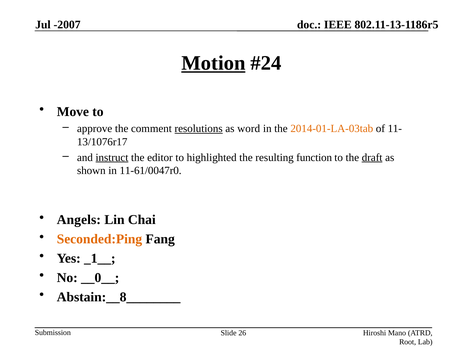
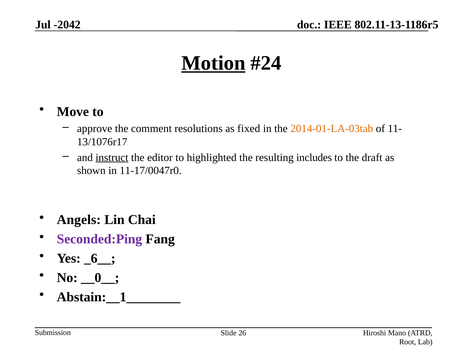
-2007: -2007 -> -2042
resolutions underline: present -> none
word: word -> fixed
function: function -> includes
draft underline: present -> none
11-61/0047r0: 11-61/0047r0 -> 11-17/0047r0
Seconded:Ping colour: orange -> purple
_1__: _1__ -> _6__
Abstain:__8________: Abstain:__8________ -> Abstain:__1________
